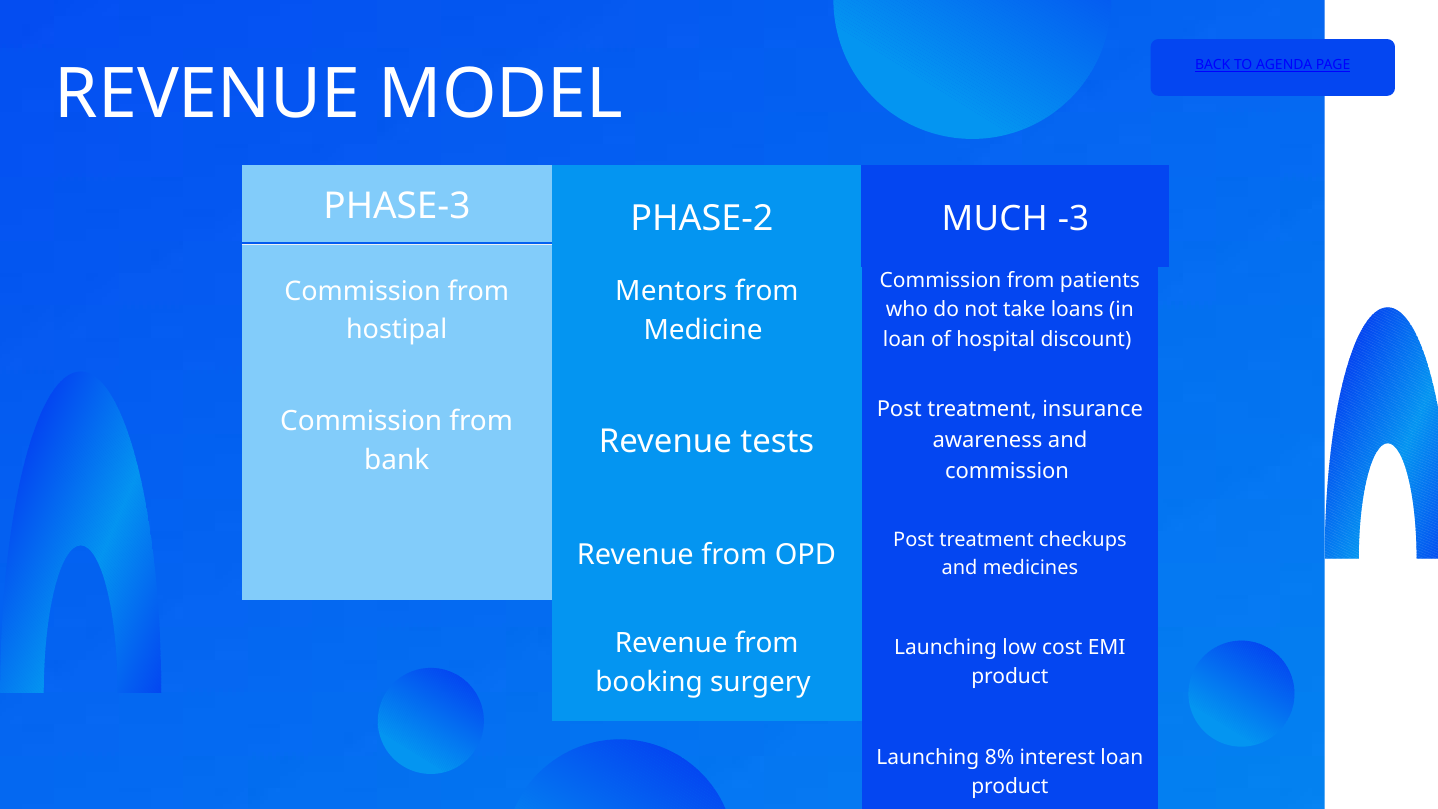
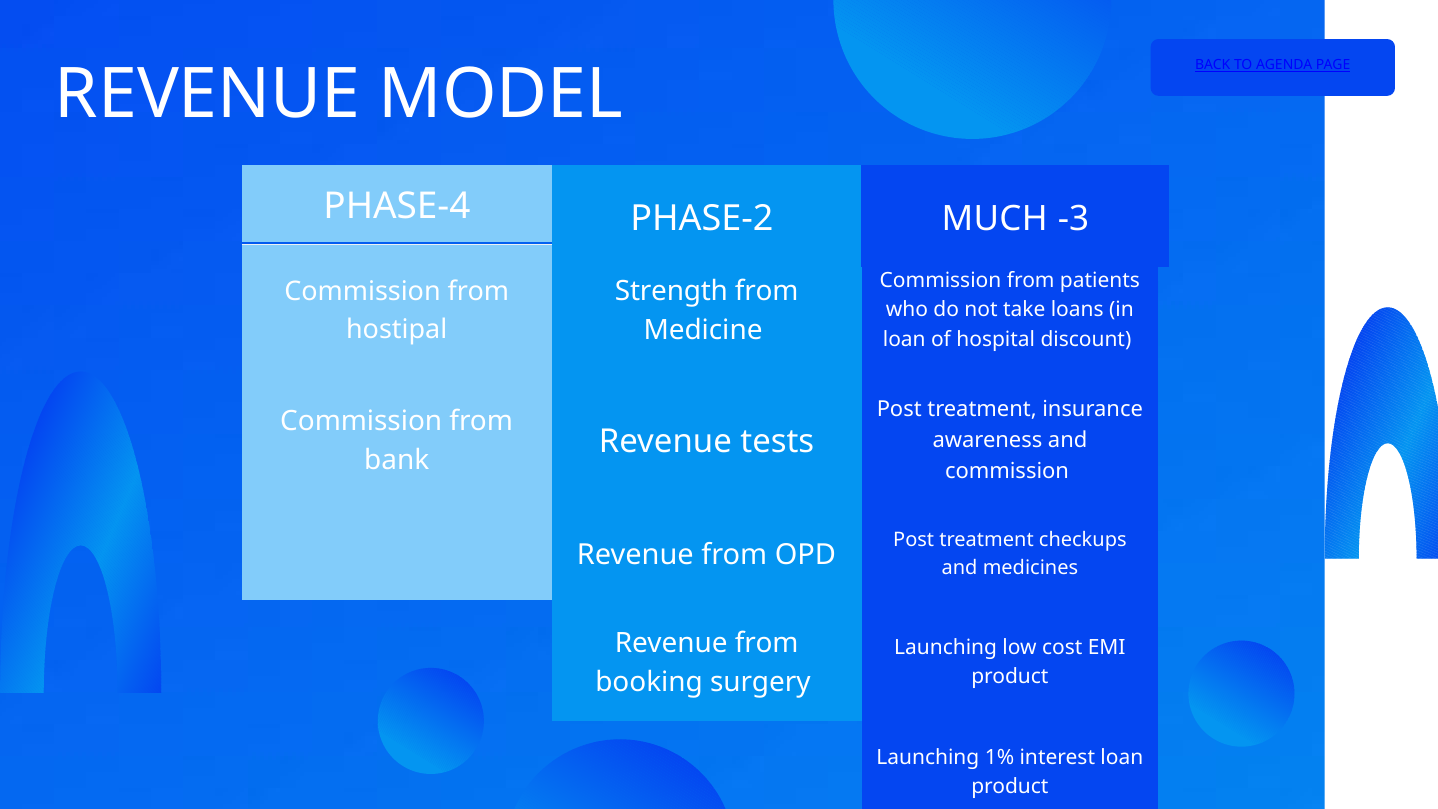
PHASE-3: PHASE-3 -> PHASE-4
Mentors: Mentors -> Strength
8%: 8% -> 1%
